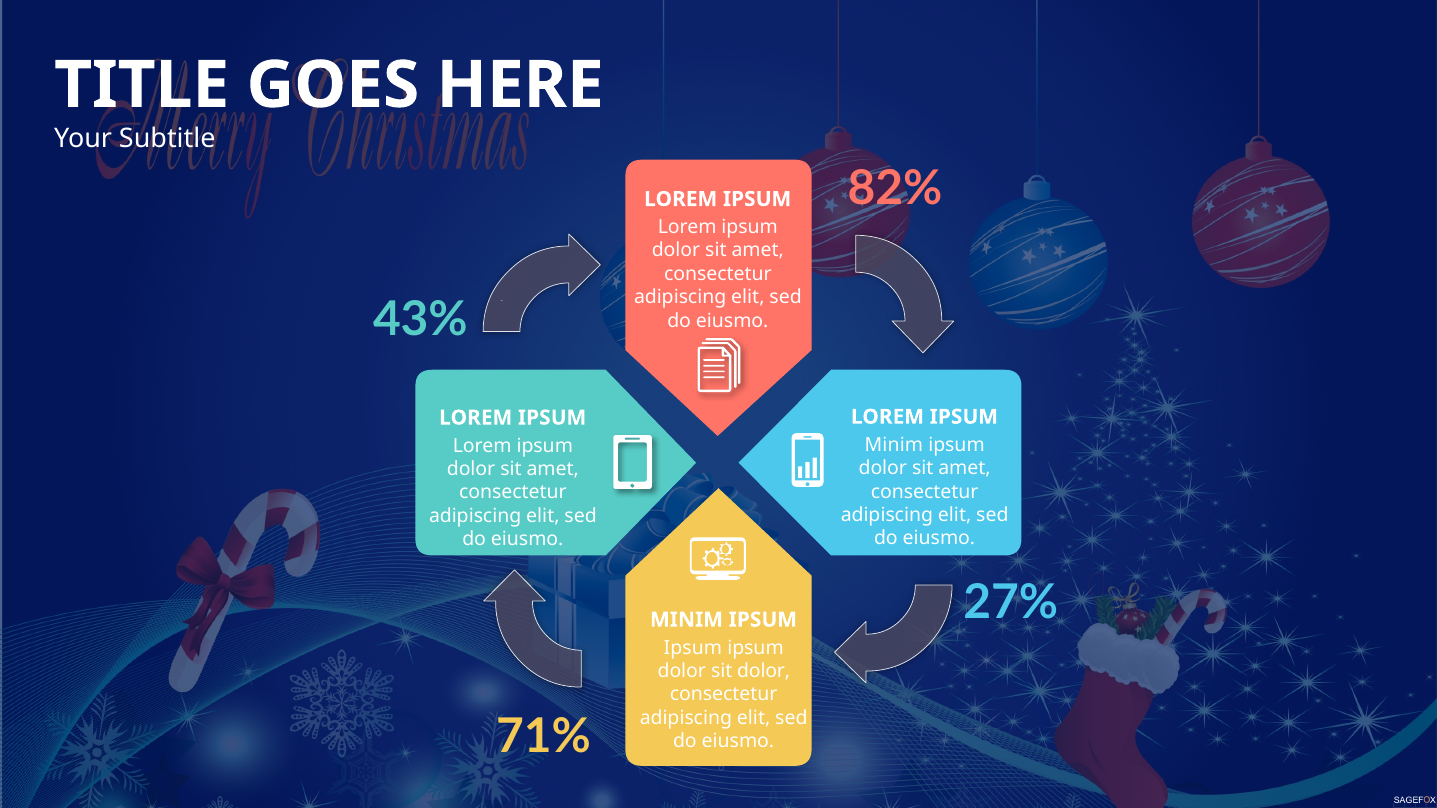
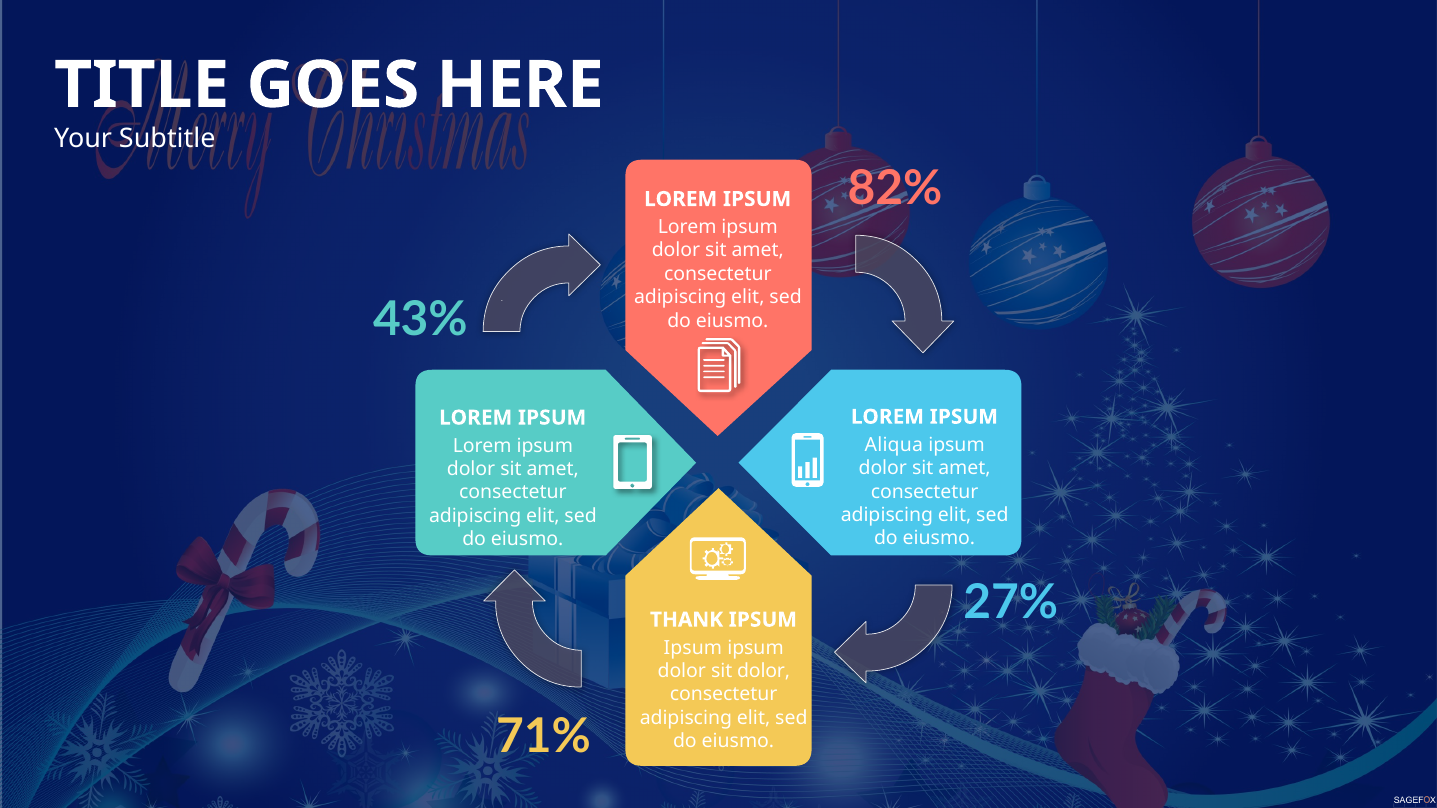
Minim at (894, 445): Minim -> Aliqua
MINIM at (686, 620): MINIM -> THANK
